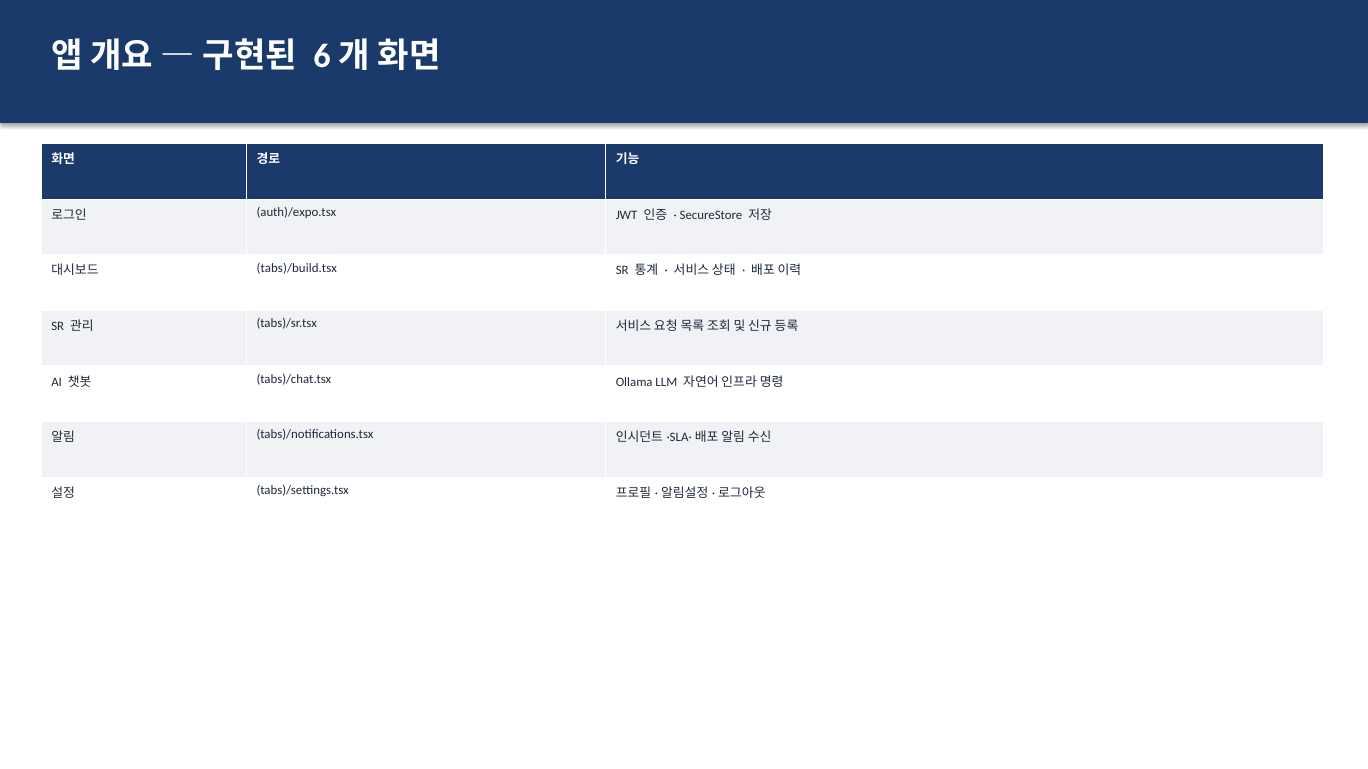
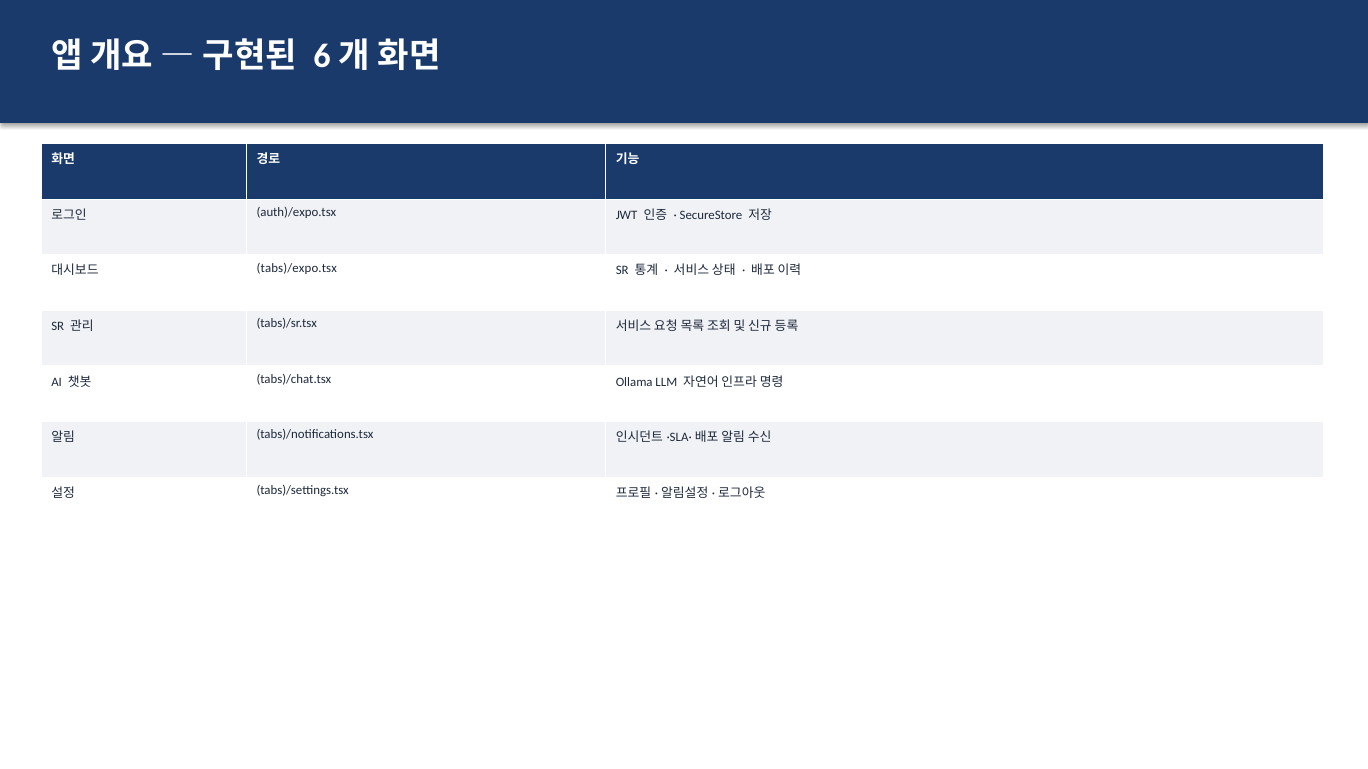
tabs)/build.tsx: tabs)/build.tsx -> tabs)/expo.tsx
